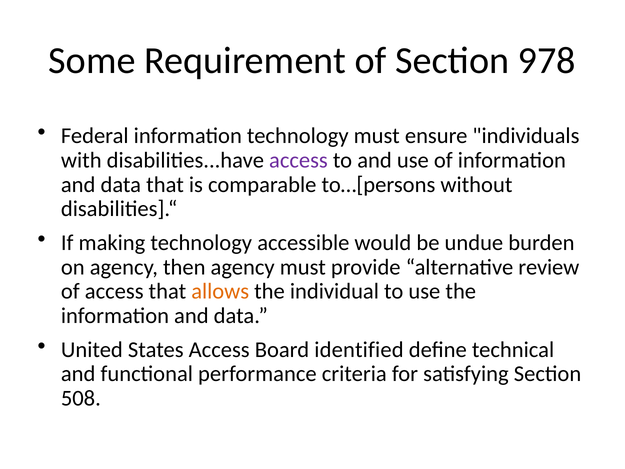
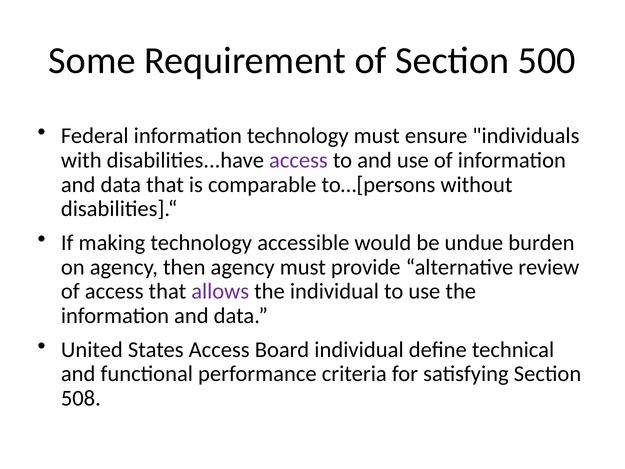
978: 978 -> 500
allows colour: orange -> purple
Board identified: identified -> individual
